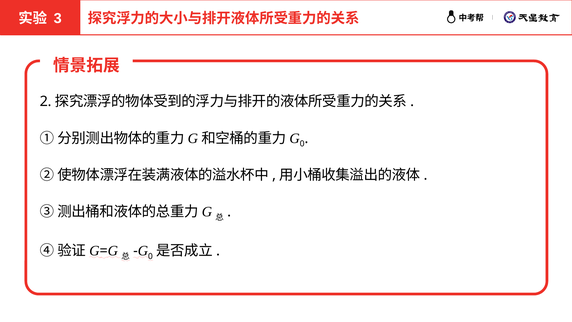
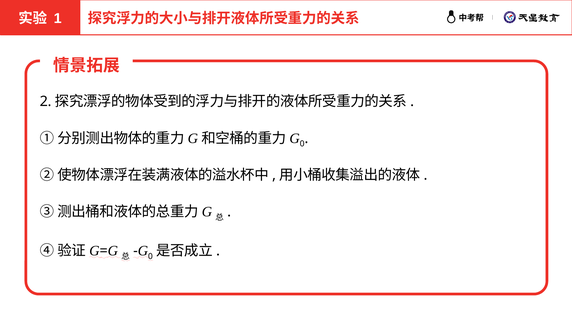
3: 3 -> 1
